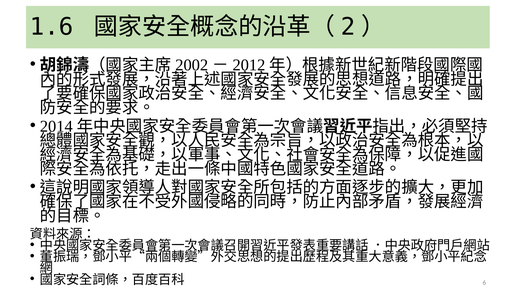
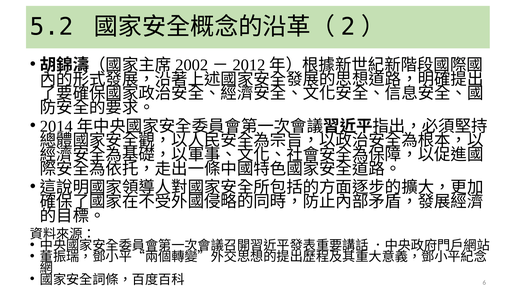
1.6: 1.6 -> 5.2
